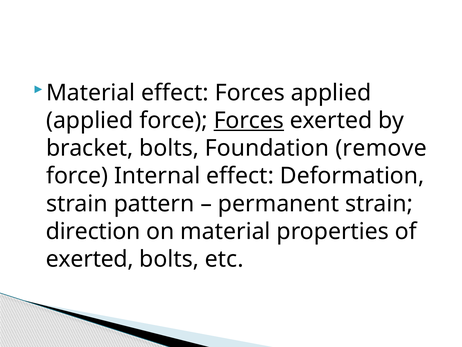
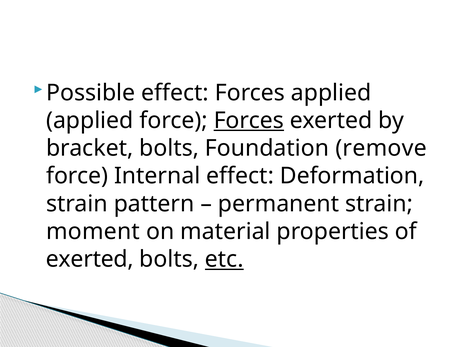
Material at (91, 93): Material -> Possible
direction: direction -> moment
etc underline: none -> present
